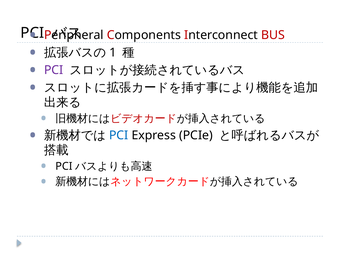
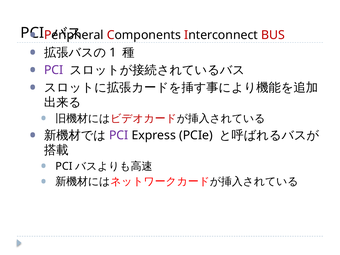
PCI at (119, 135) colour: blue -> purple
